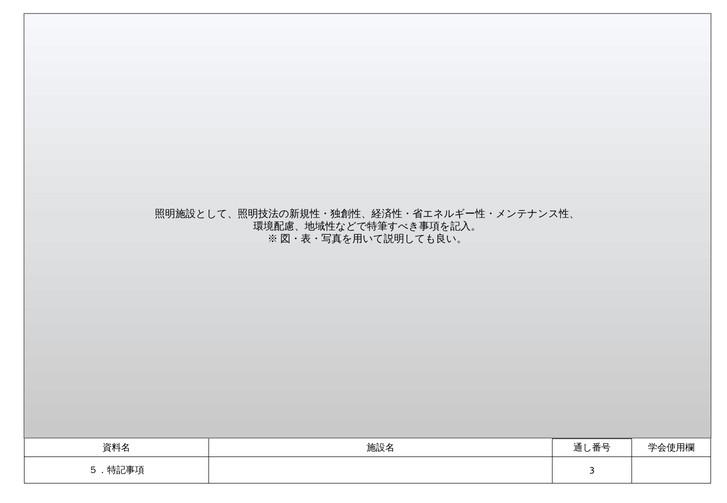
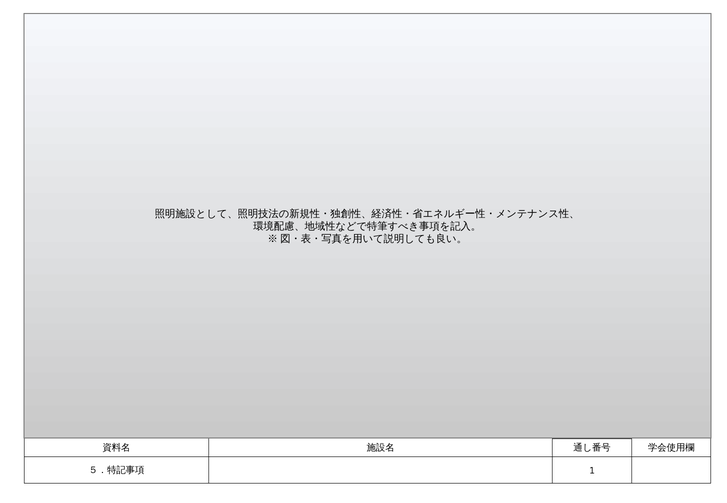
3: 3 -> 1
